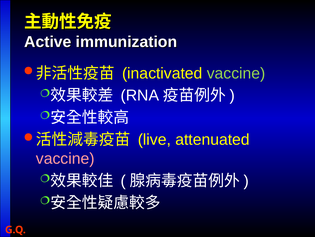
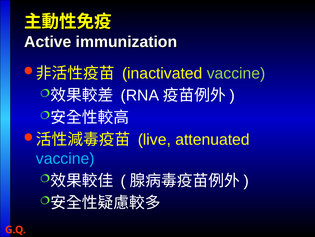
vaccine at (65, 158) colour: pink -> light blue
